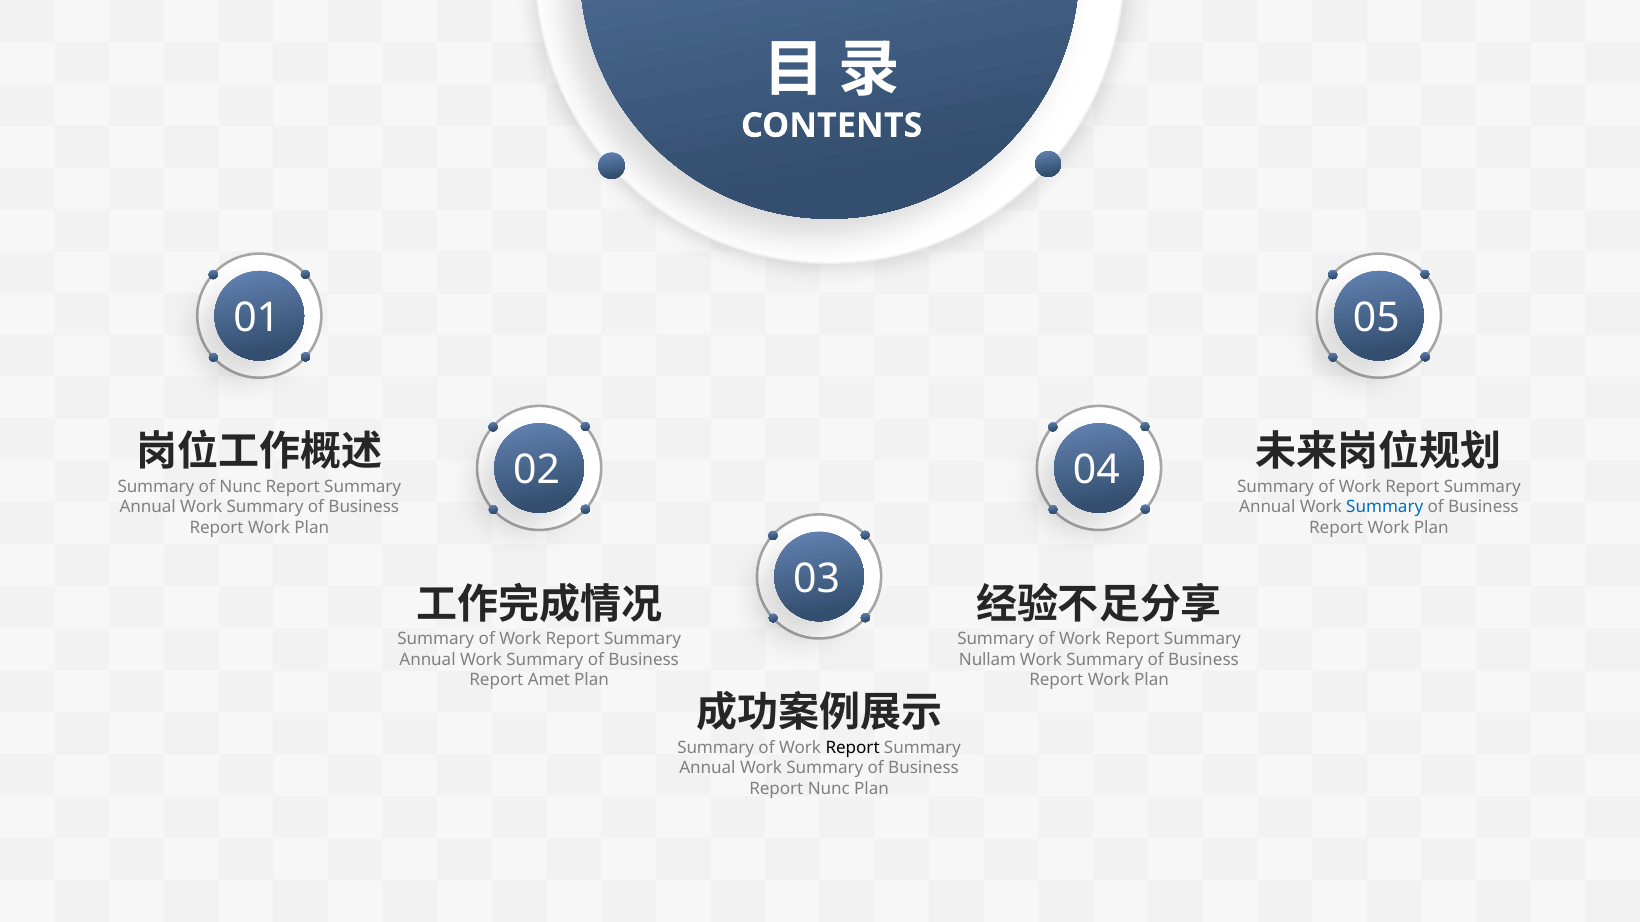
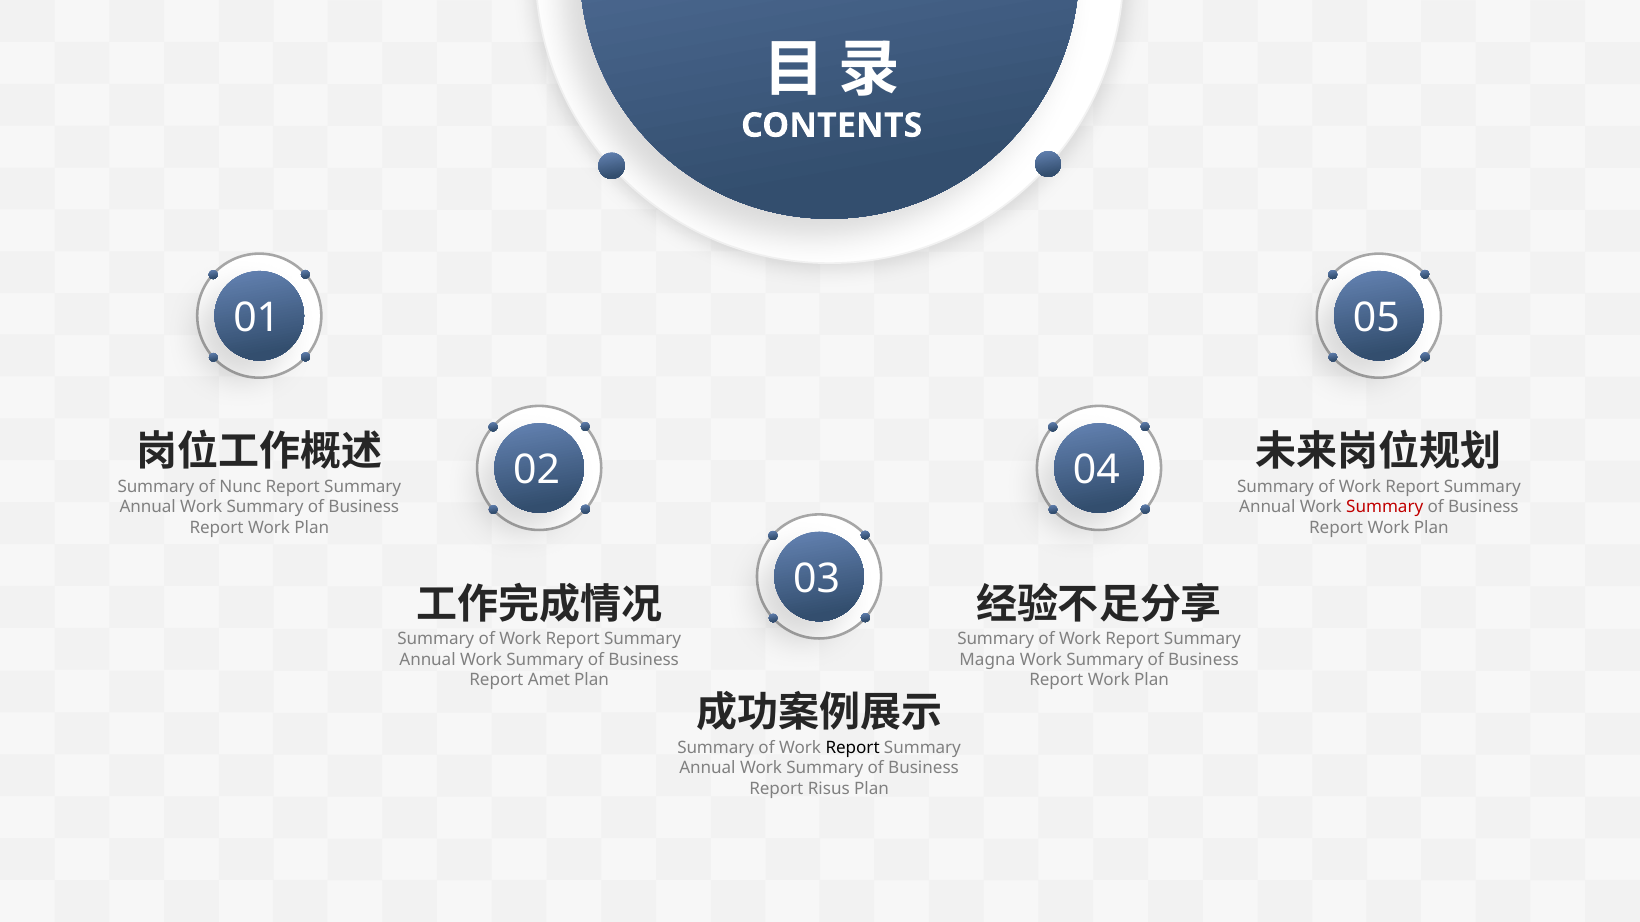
Summary at (1385, 508) colour: blue -> red
Nullam: Nullam -> Magna
Report Nunc: Nunc -> Risus
